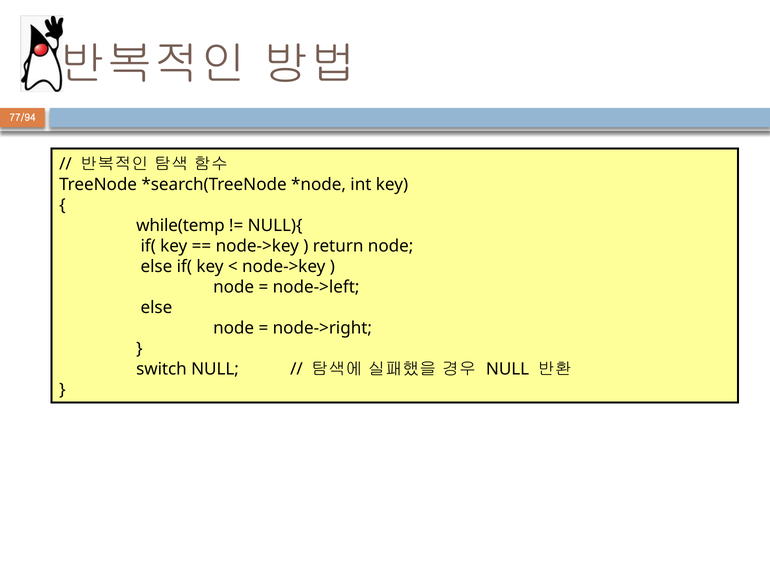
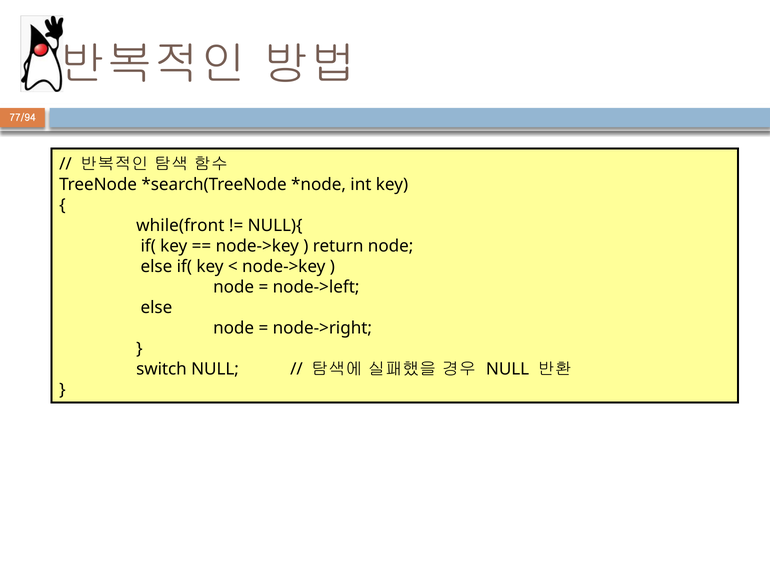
while(temp: while(temp -> while(front
